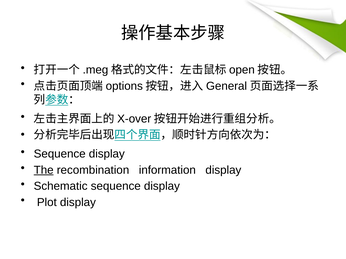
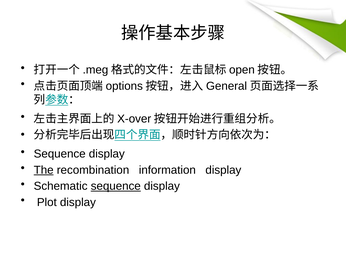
sequence at (116, 186) underline: none -> present
